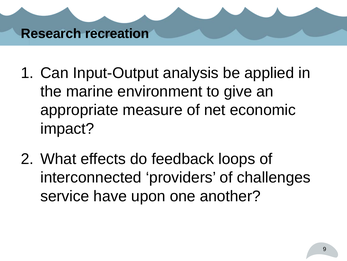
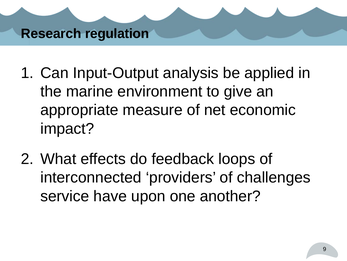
recreation: recreation -> regulation
